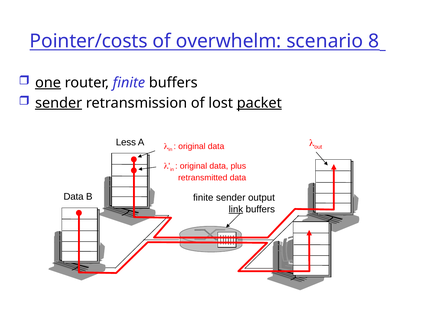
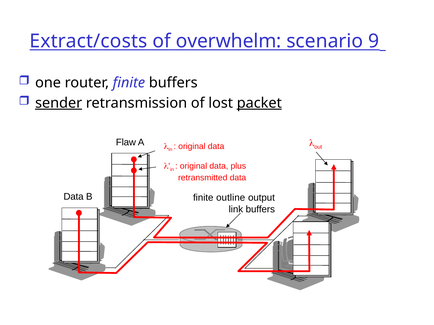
Pointer/costs: Pointer/costs -> Extract/costs
8: 8 -> 9
one underline: present -> none
Less: Less -> Flaw
finite sender: sender -> outline
link underline: present -> none
